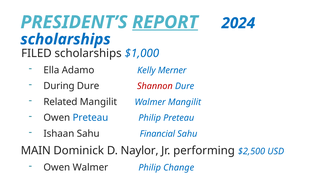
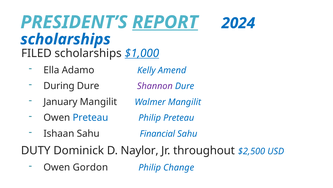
$1,000 underline: none -> present
Merner: Merner -> Amend
Shannon colour: red -> purple
Related: Related -> January
MAIN: MAIN -> DUTY
performing: performing -> throughout
Owen Walmer: Walmer -> Gordon
